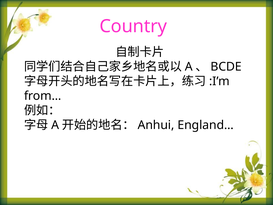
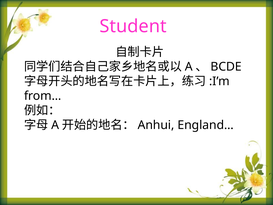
Country: Country -> Student
